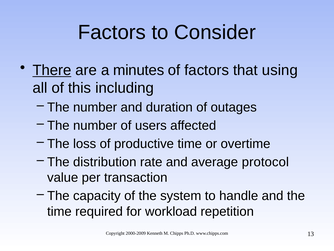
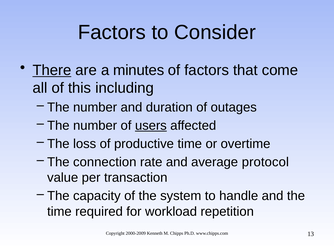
using: using -> come
users underline: none -> present
distribution: distribution -> connection
